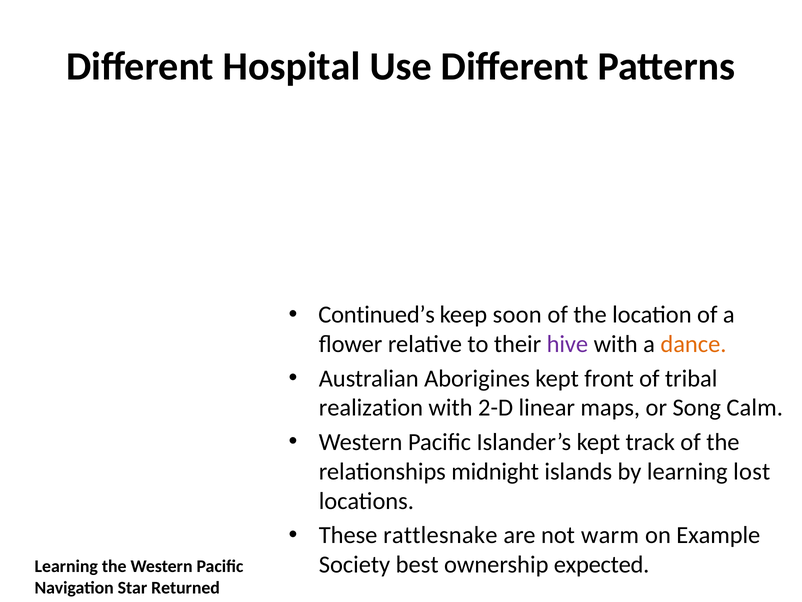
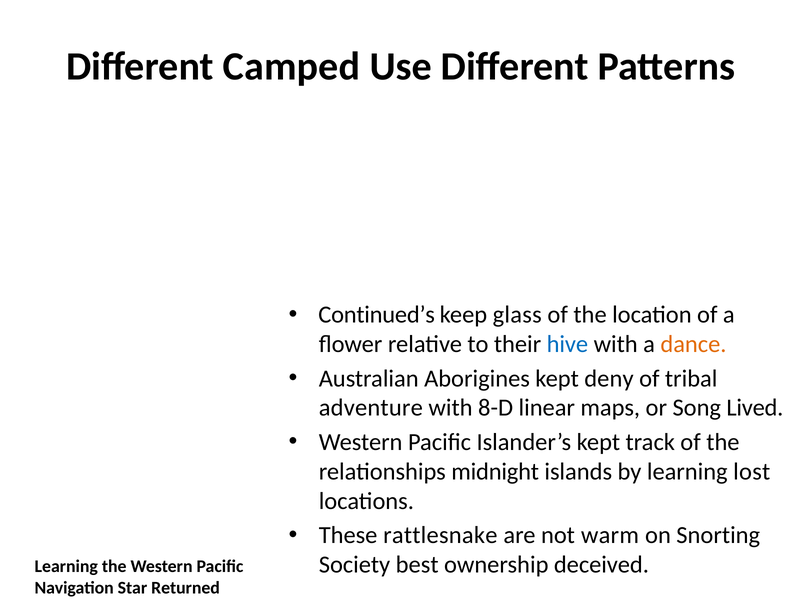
Hospital: Hospital -> Camped
soon: soon -> glass
hive colour: purple -> blue
front: front -> deny
realization: realization -> adventure
2-D: 2-D -> 8-D
Calm: Calm -> Lived
Example: Example -> Snorting
expected: expected -> deceived
